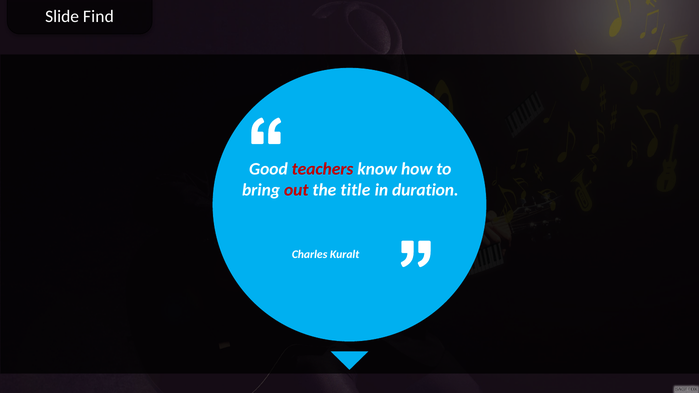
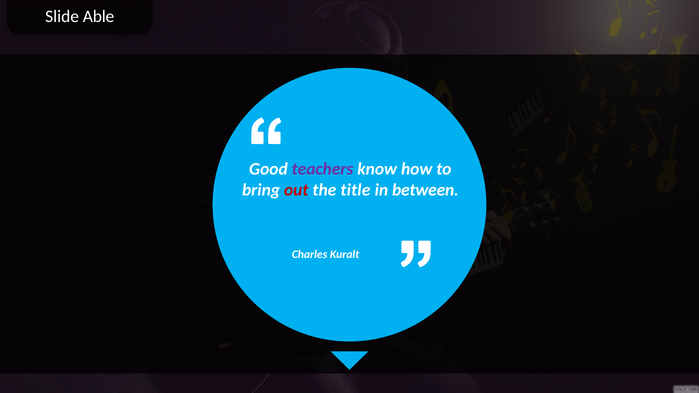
Find: Find -> Able
teachers colour: red -> purple
duration: duration -> between
